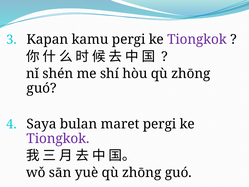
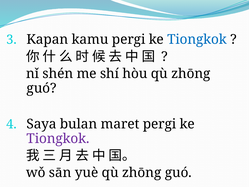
Tiongkok at (197, 39) colour: purple -> blue
